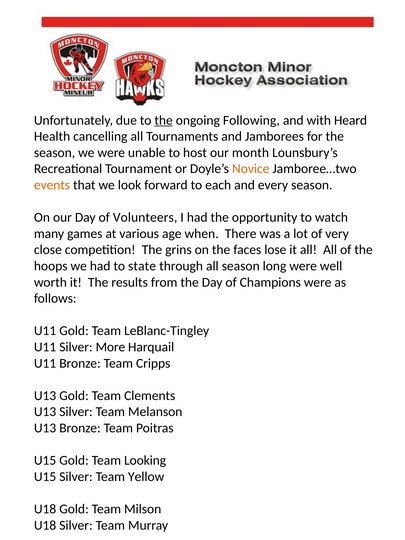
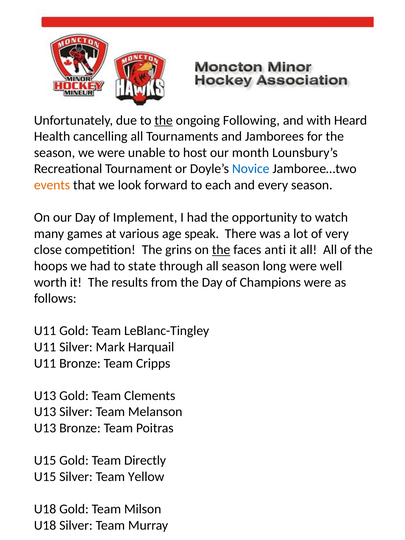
Novice colour: orange -> blue
Volunteers: Volunteers -> Implement
when: when -> speak
the at (221, 250) underline: none -> present
lose: lose -> anti
More: More -> Mark
Looking: Looking -> Directly
